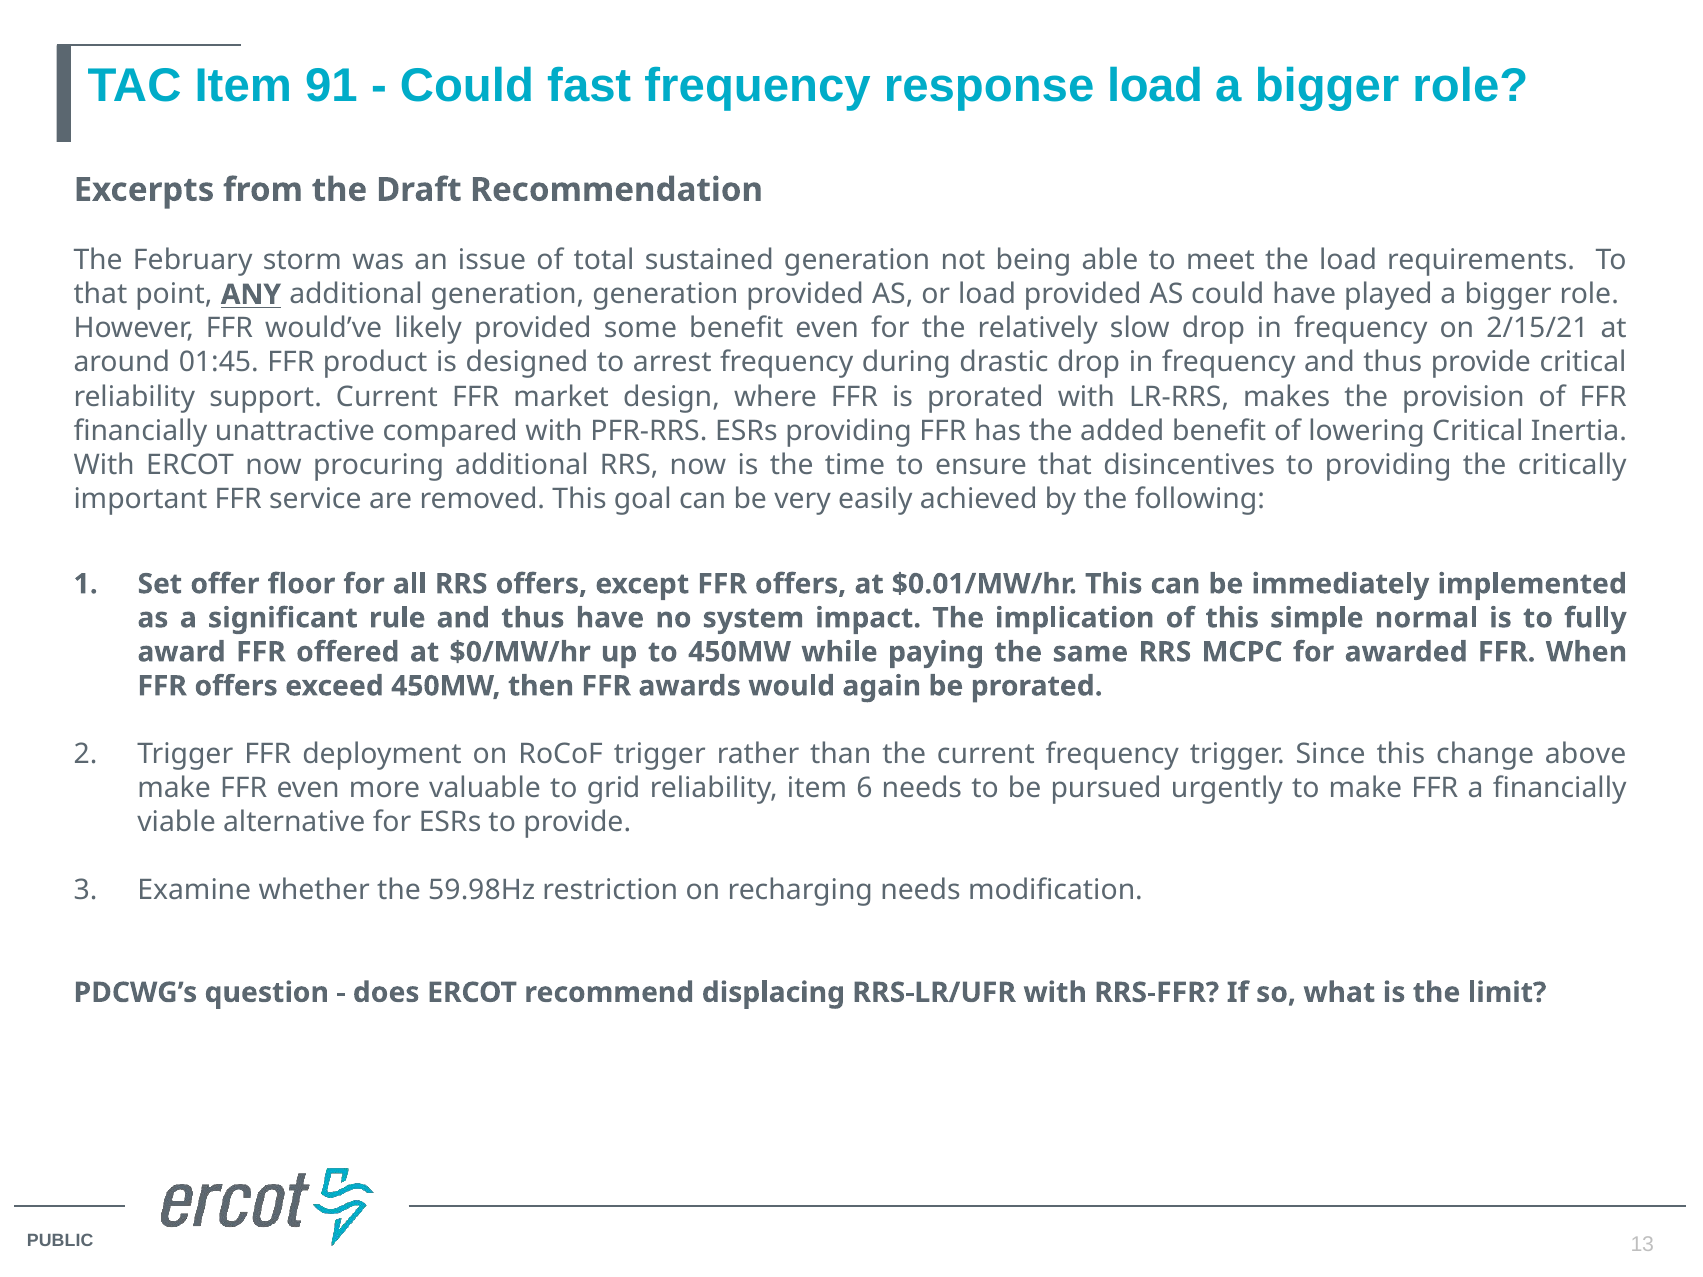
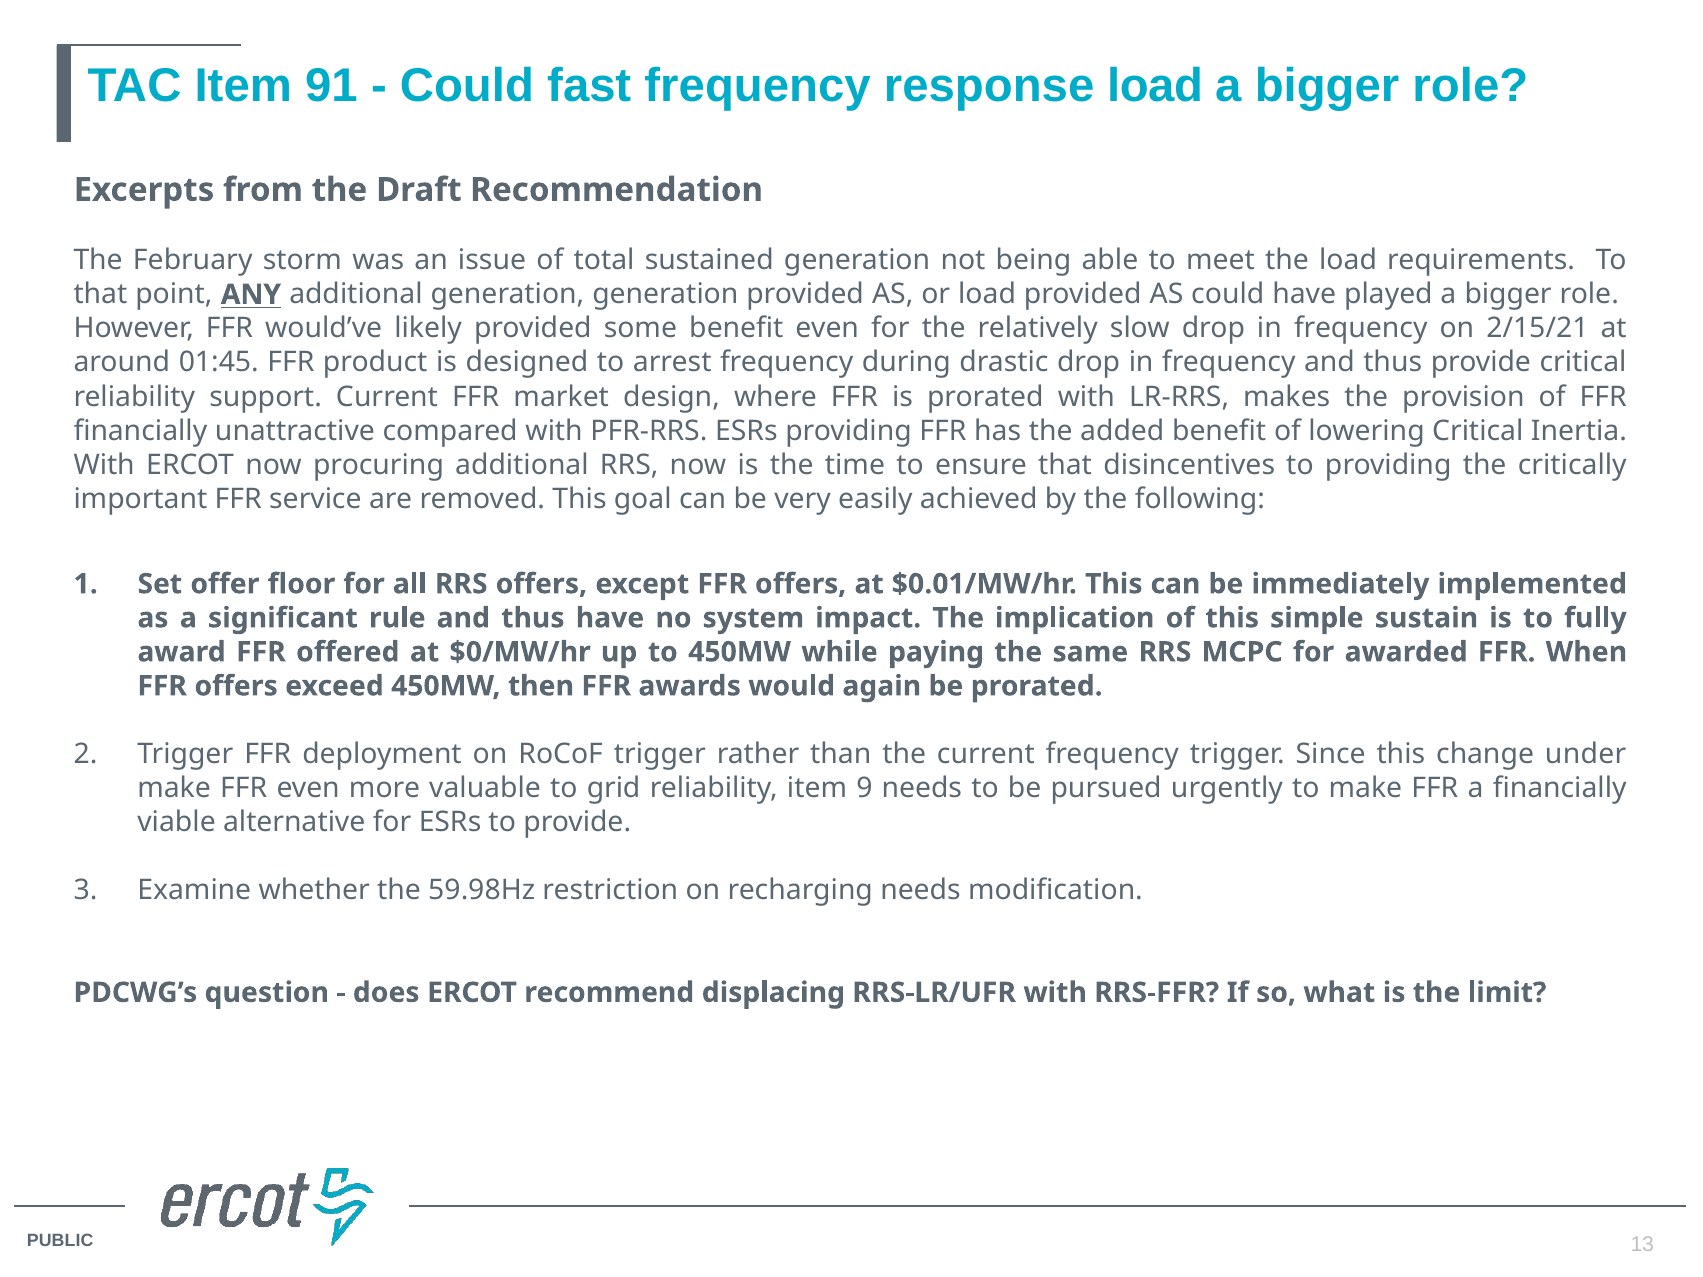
normal: normal -> sustain
above: above -> under
6: 6 -> 9
